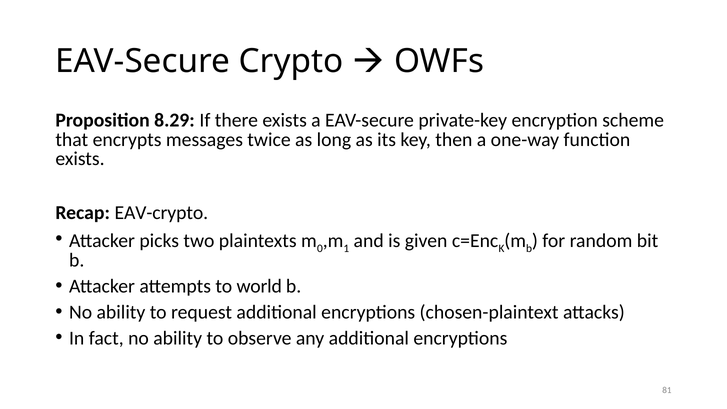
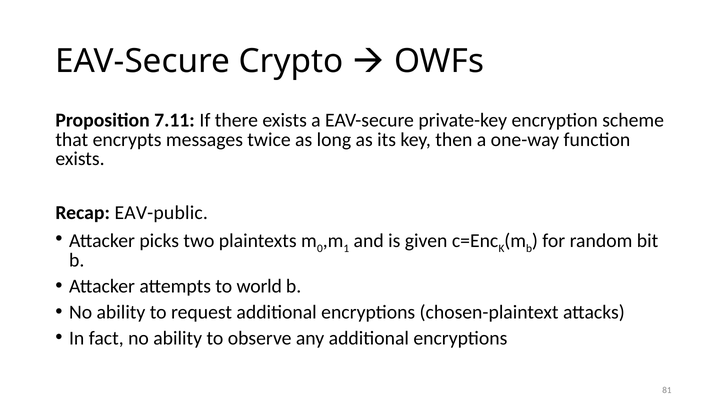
8.29: 8.29 -> 7.11
EAV-crypto: EAV-crypto -> EAV-public
